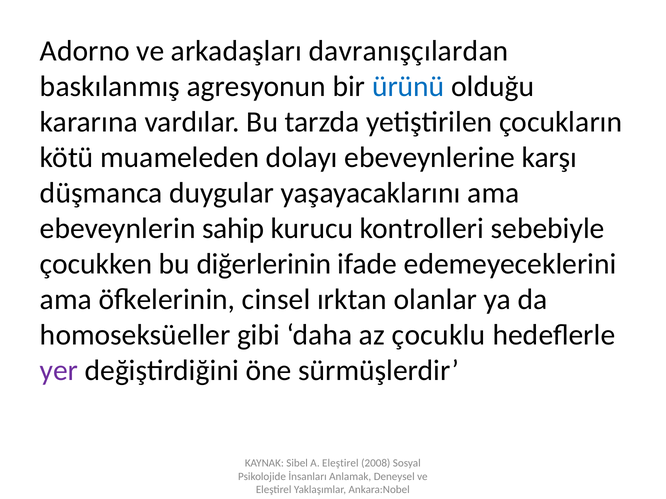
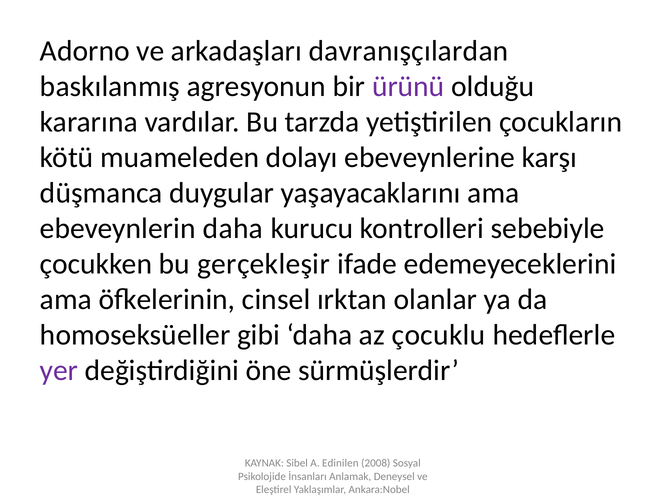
ürünü colour: blue -> purple
ebeveynlerin sahip: sahip -> daha
diğerlerinin: diğerlerinin -> gerçekleşir
A Eleştirel: Eleştirel -> Edinilen
